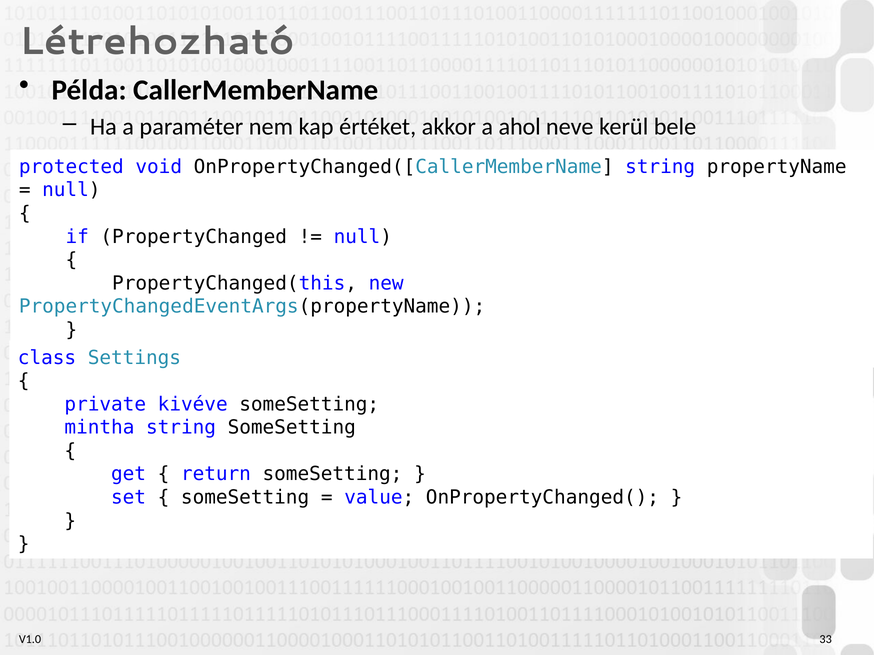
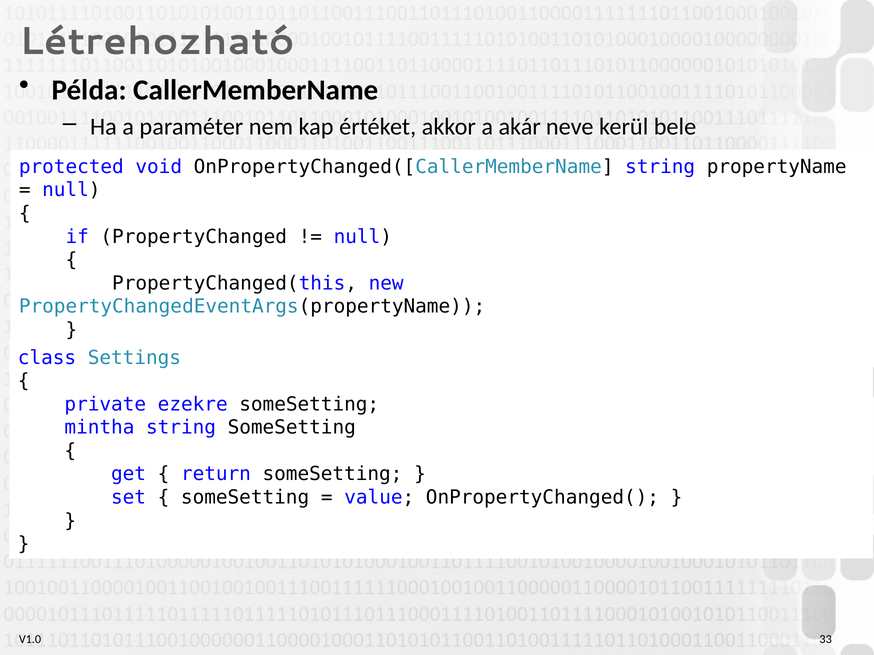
ahol: ahol -> akár
kivéve: kivéve -> ezekre
